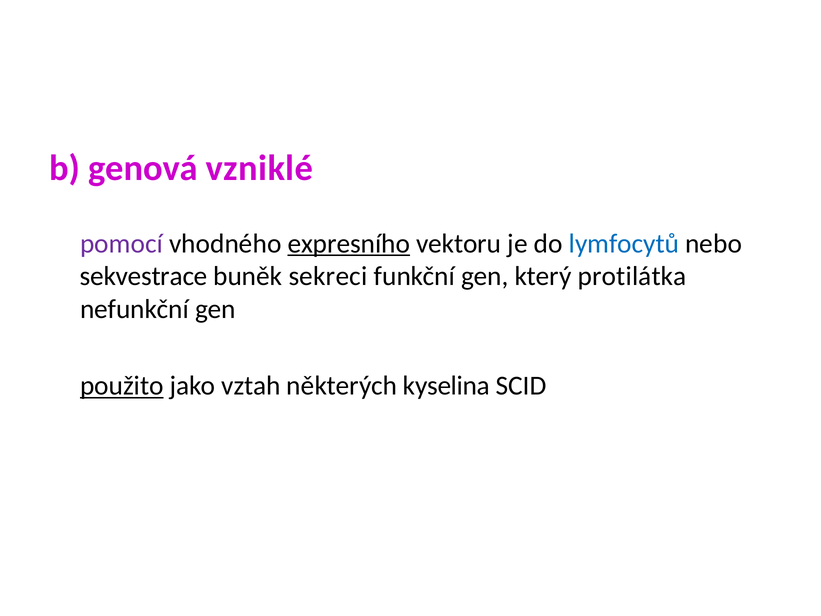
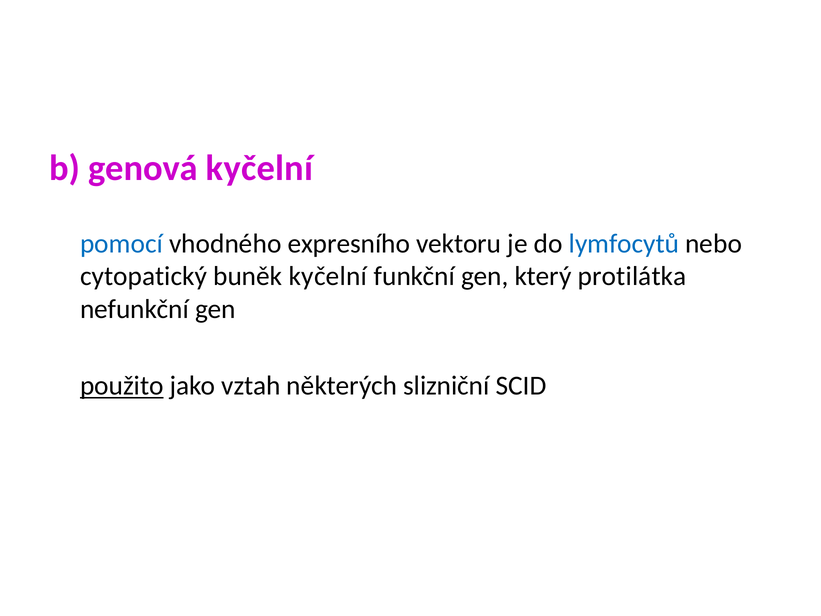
genová vzniklé: vzniklé -> kyčelní
pomocí colour: purple -> blue
expresního underline: present -> none
sekvestrace: sekvestrace -> cytopatický
buněk sekreci: sekreci -> kyčelní
kyselina: kyselina -> slizniční
